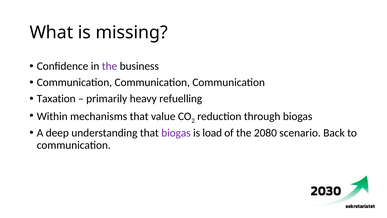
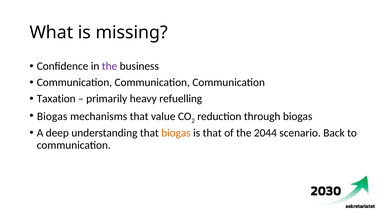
Within at (52, 116): Within -> Biogas
biogas at (176, 133) colour: purple -> orange
is load: load -> that
2080: 2080 -> 2044
